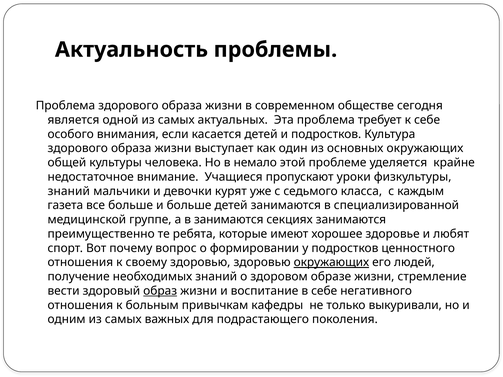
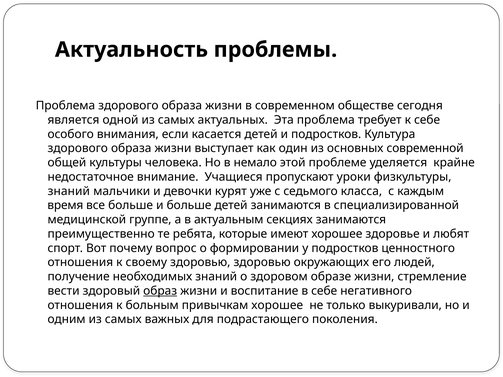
основных окружающих: окружающих -> современной
газета: газета -> время
в занимаются: занимаются -> актуальным
окружающих at (331, 263) underline: present -> none
привычкам кафедры: кафедры -> хорошее
